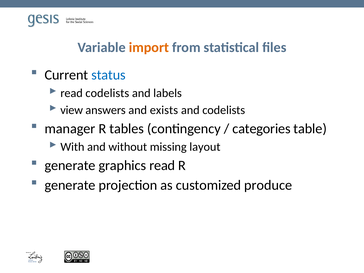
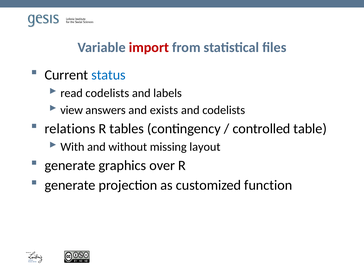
import colour: orange -> red
manager: manager -> relations
categories: categories -> controlled
graphics read: read -> over
produce: produce -> function
